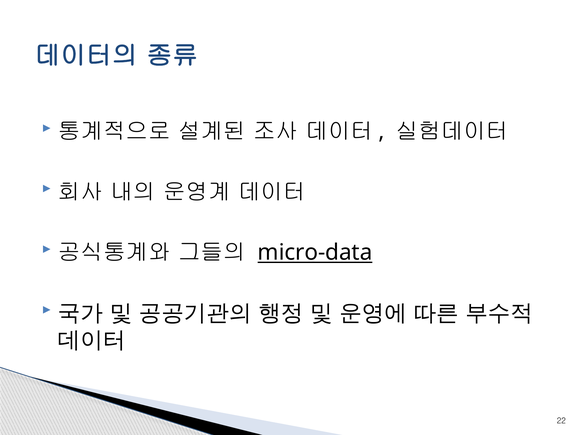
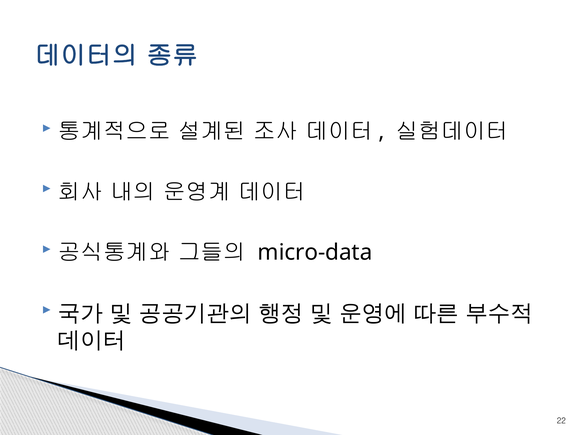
micro-data underline: present -> none
